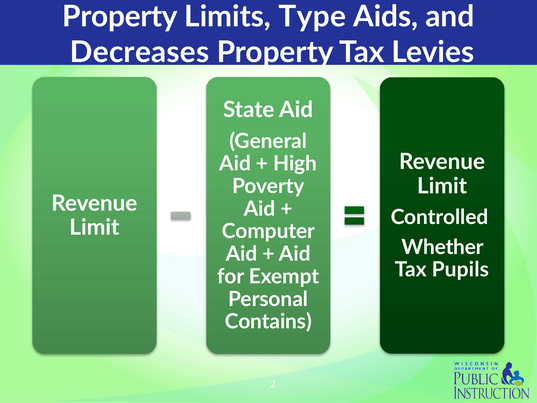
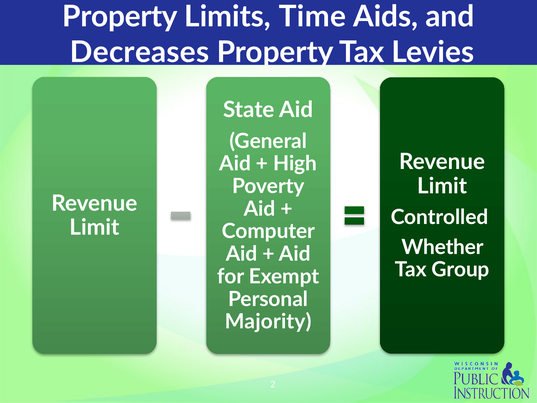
Type: Type -> Time
Pupils: Pupils -> Group
Contains: Contains -> Majority
